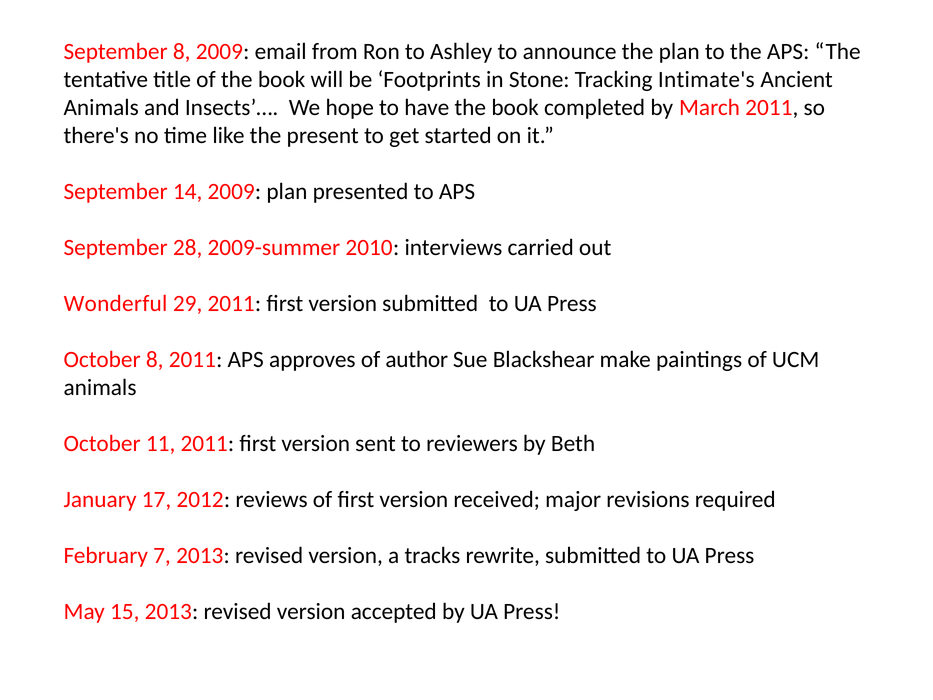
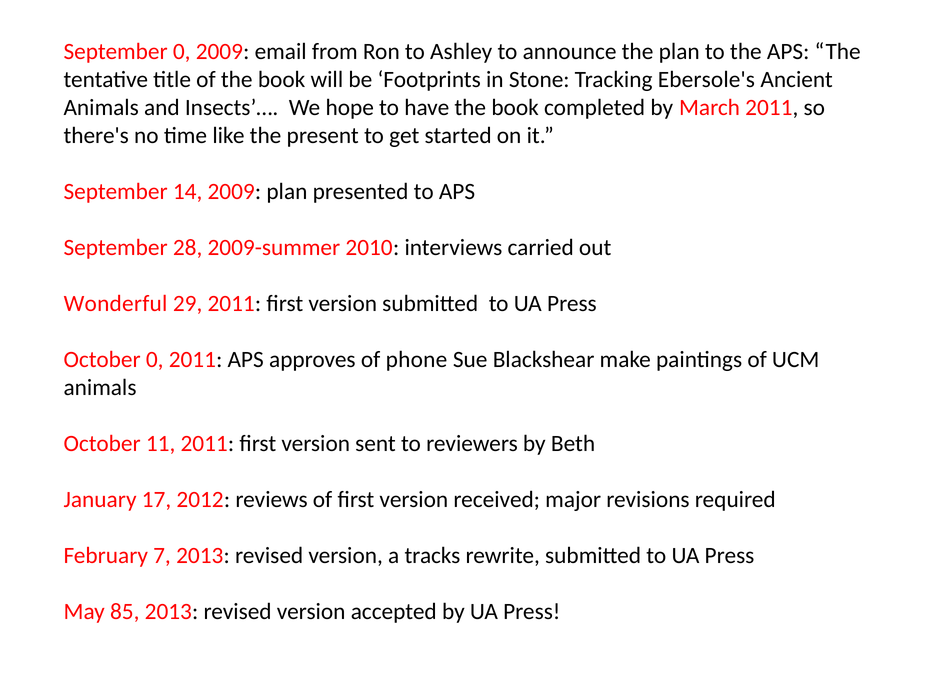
September 8: 8 -> 0
Intimate's: Intimate's -> Ebersole's
October 8: 8 -> 0
author: author -> phone
15: 15 -> 85
